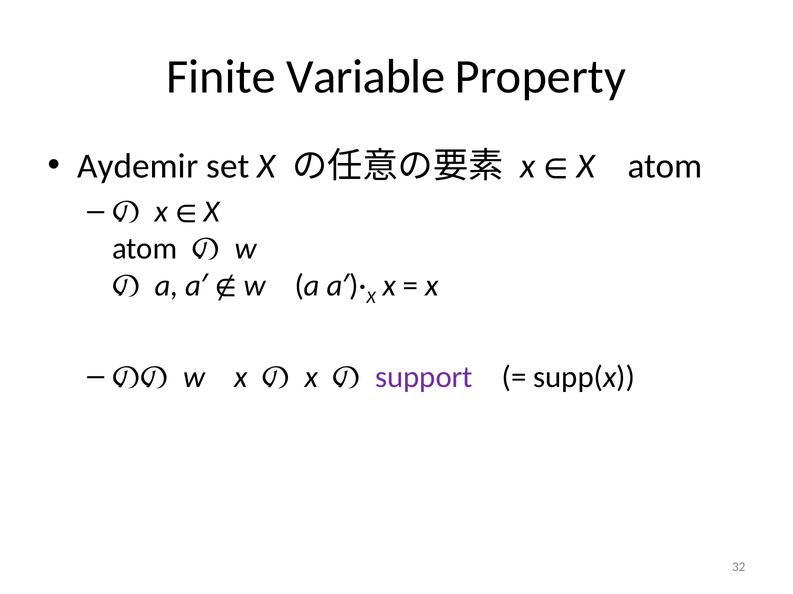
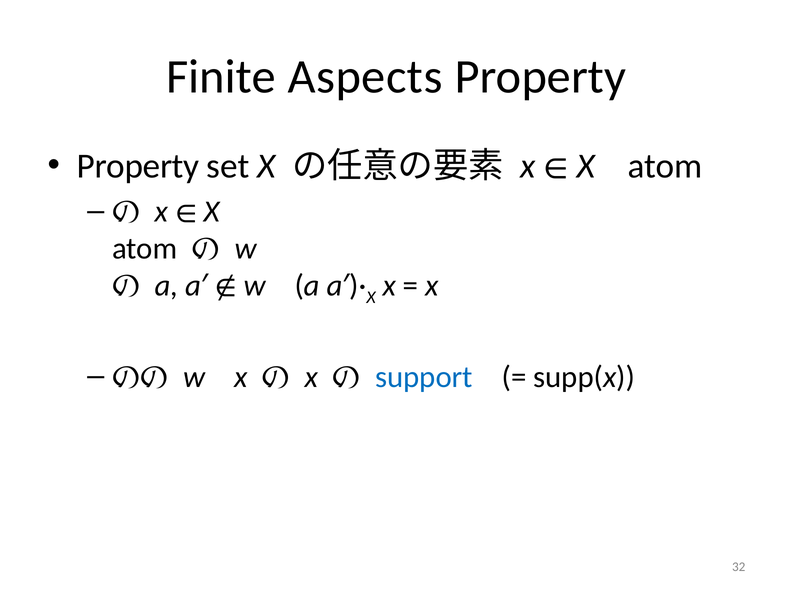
Variable: Variable -> Aspects
Aydemir at (138, 166): Aydemir -> Property
support colour: purple -> blue
